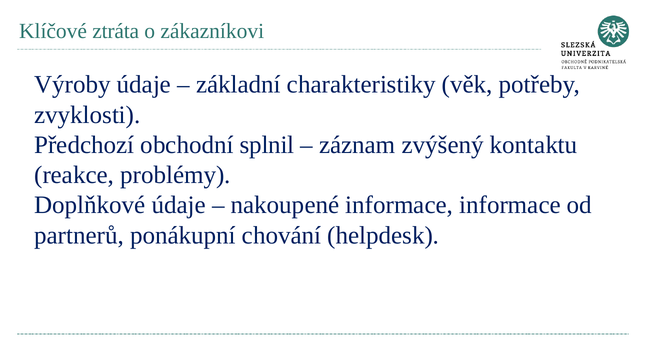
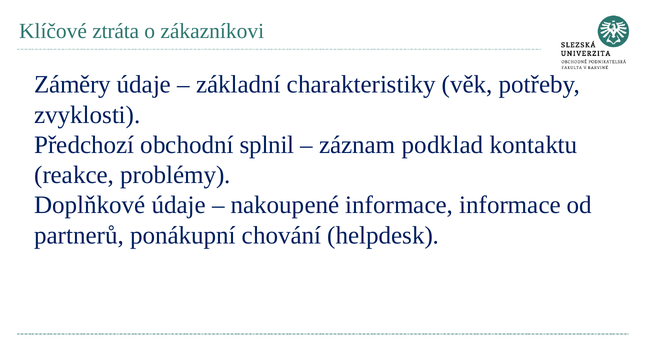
Výroby: Výroby -> Záměry
zvýšený: zvýšený -> podklad
